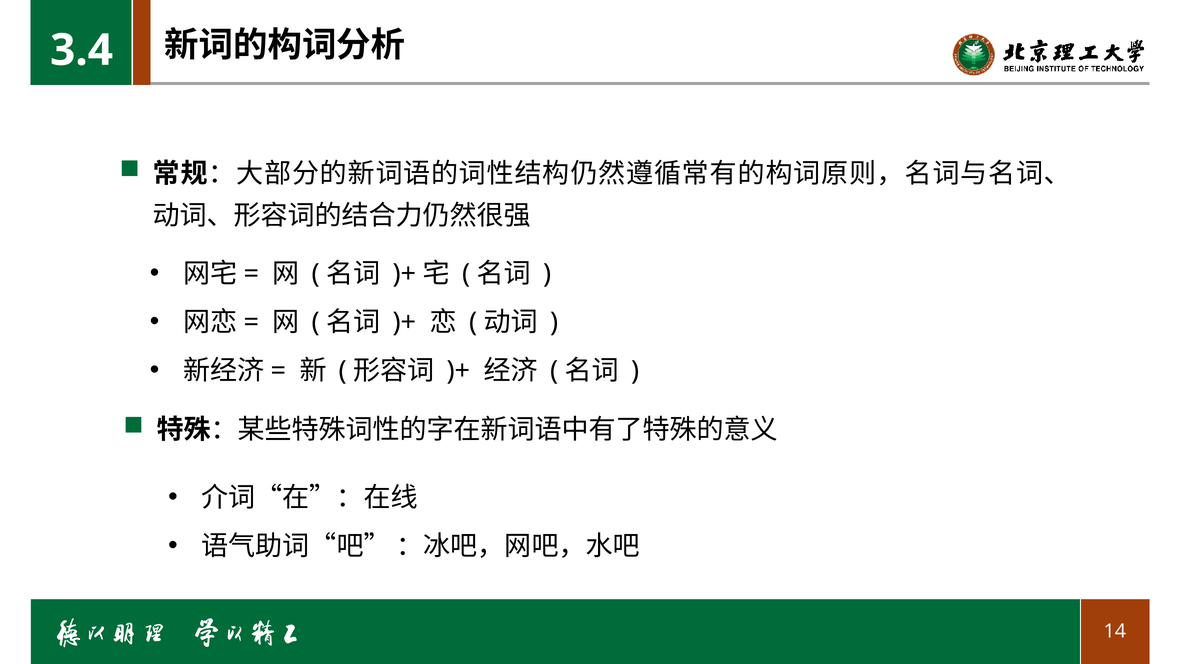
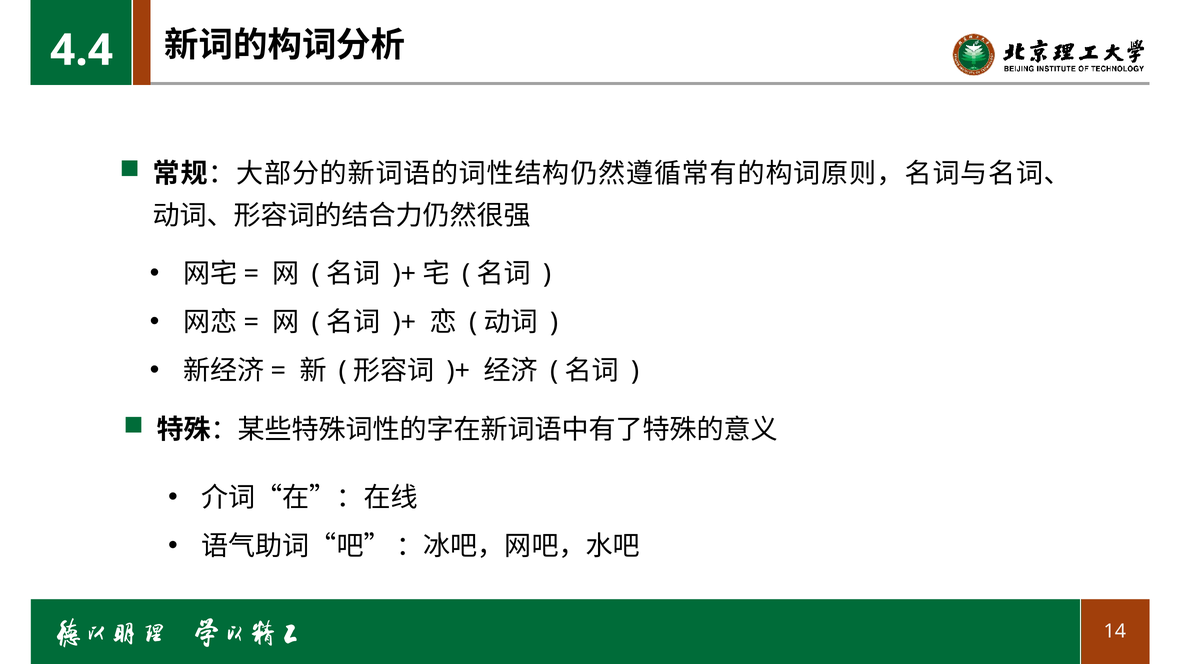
3.4: 3.4 -> 4.4
